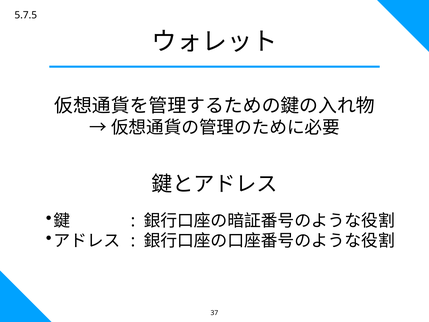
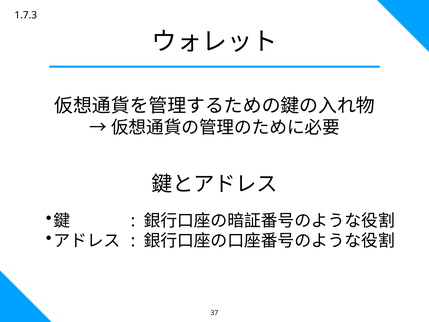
5.7.5: 5.7.5 -> 1.7.3
